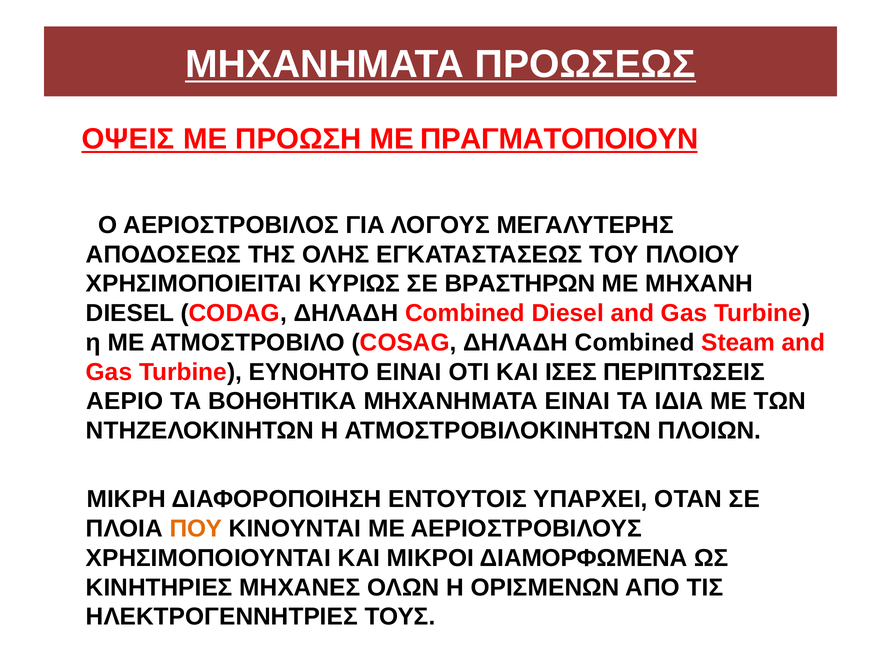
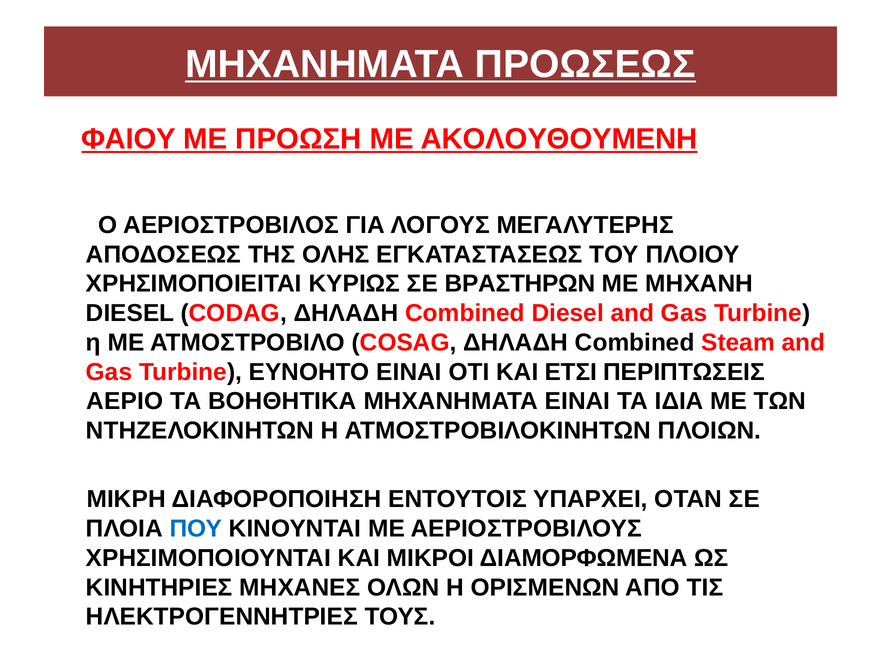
ΟΨΕΙΣ: ΟΨΕΙΣ -> ΦΑΙΟΥ
ΠΡΑΓΜΑΤΟΠΟΙΟΥΝ: ΠΡΑΓΜΑΤΟΠΟΙΟΥΝ -> ΑΚΟΛΟΥΘΟΥΜΕΝΗ
ΙΣΕΣ: ΙΣΕΣ -> ΕΤΣΙ
ΠΟΥ colour: orange -> blue
